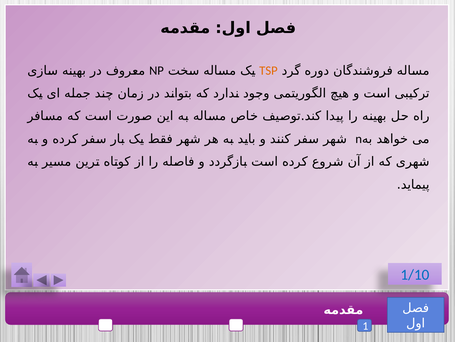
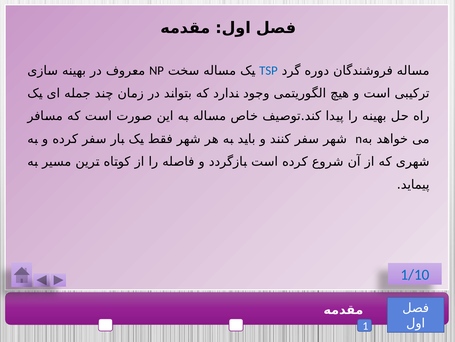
TSP colour: orange -> blue
